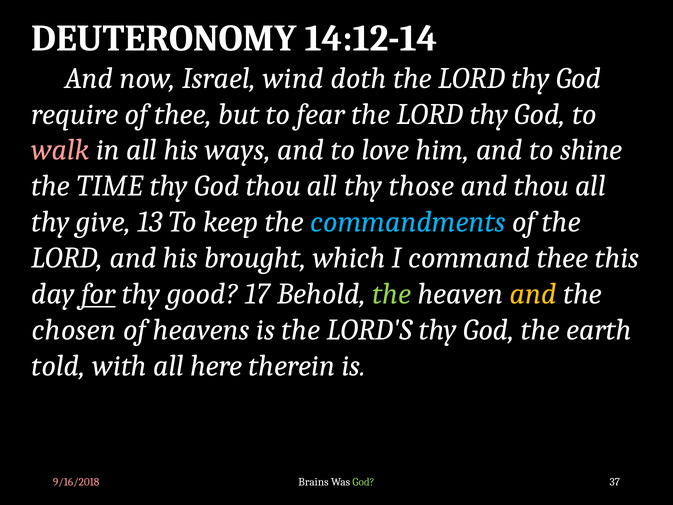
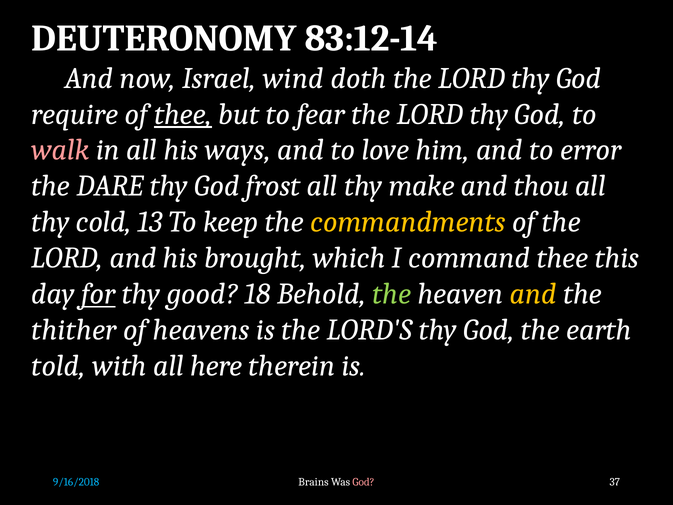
14:12-14: 14:12-14 -> 83:12-14
thee at (183, 114) underline: none -> present
shine: shine -> error
TIME: TIME -> DARE
God thou: thou -> frost
those: those -> make
give: give -> cold
commandments colour: light blue -> yellow
17: 17 -> 18
chosen: chosen -> thither
9/16/2018 colour: pink -> light blue
God at (363, 482) colour: light green -> pink
